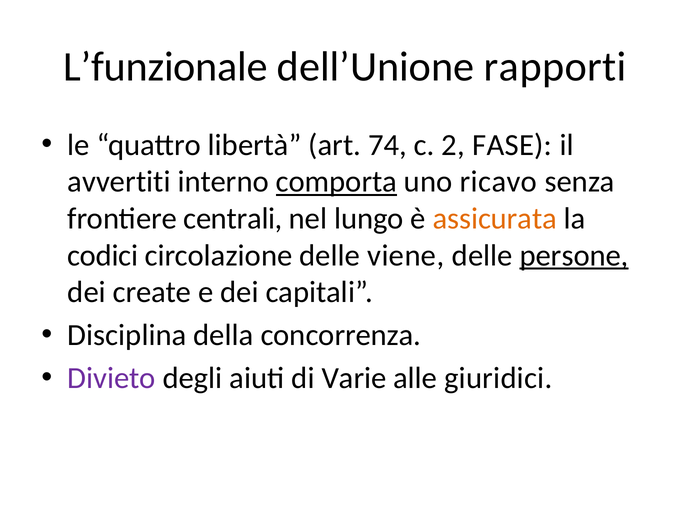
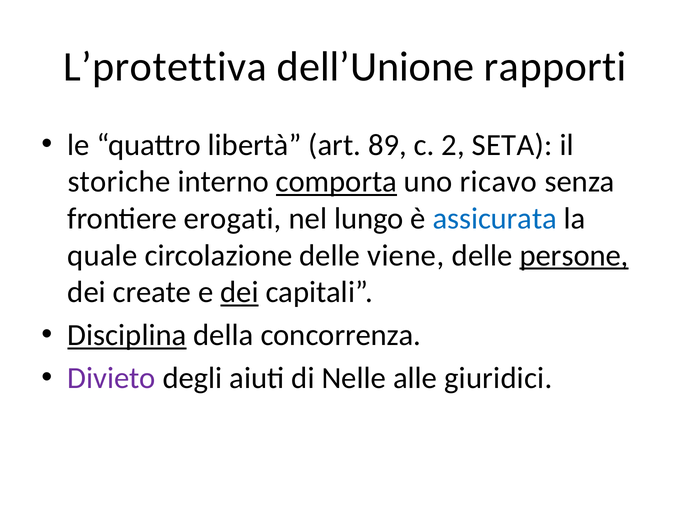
L’funzionale: L’funzionale -> L’protettiva
74: 74 -> 89
FASE: FASE -> SETA
avvertiti: avvertiti -> storiche
centrali: centrali -> erogati
assicurata colour: orange -> blue
codici: codici -> quale
dei at (240, 292) underline: none -> present
Disciplina underline: none -> present
Varie: Varie -> Nelle
